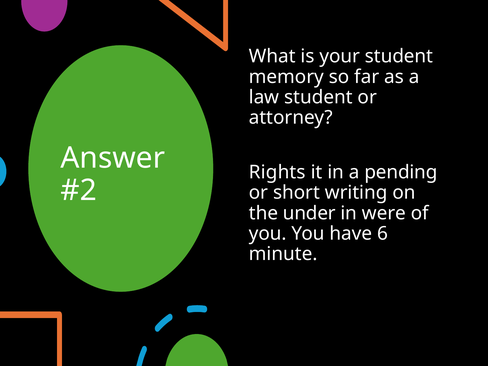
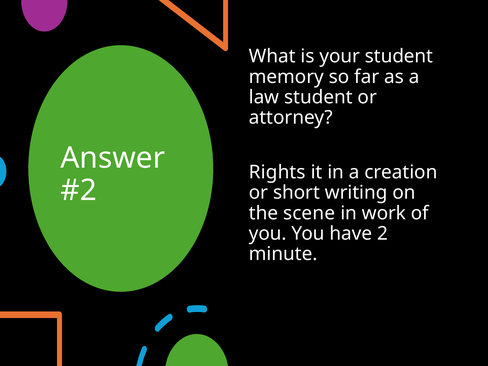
pending: pending -> creation
under: under -> scene
were: were -> work
6: 6 -> 2
